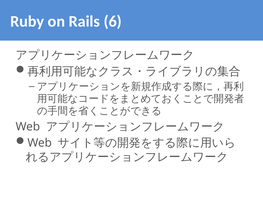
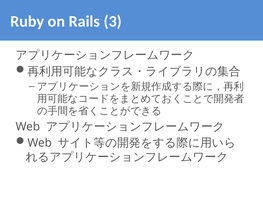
6: 6 -> 3
